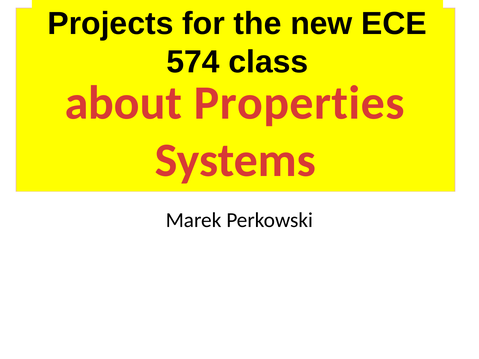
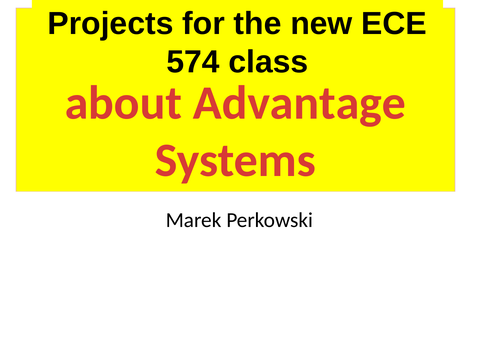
Properties: Properties -> Advantage
